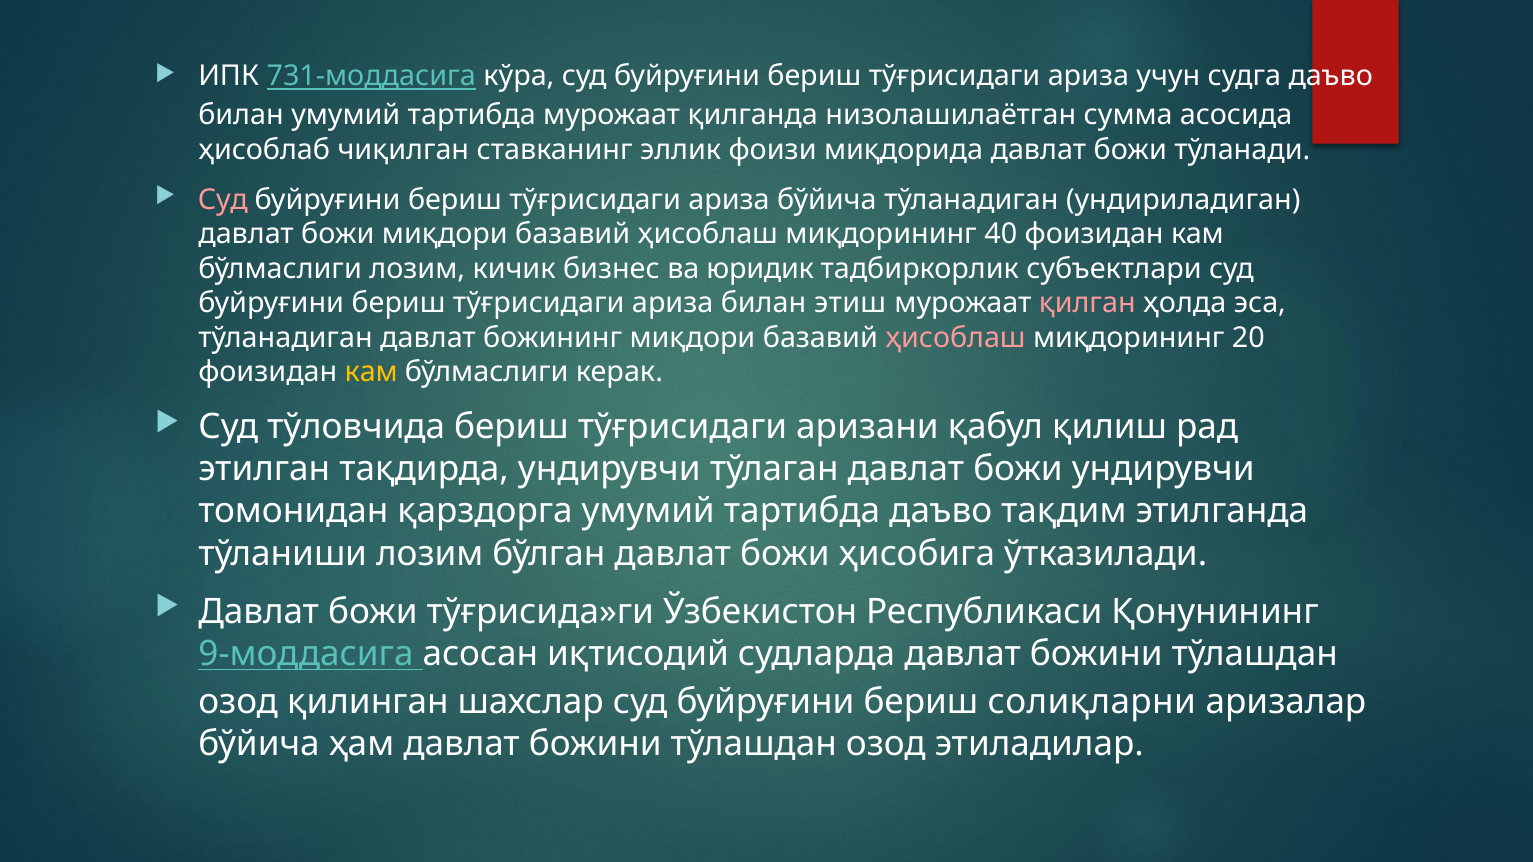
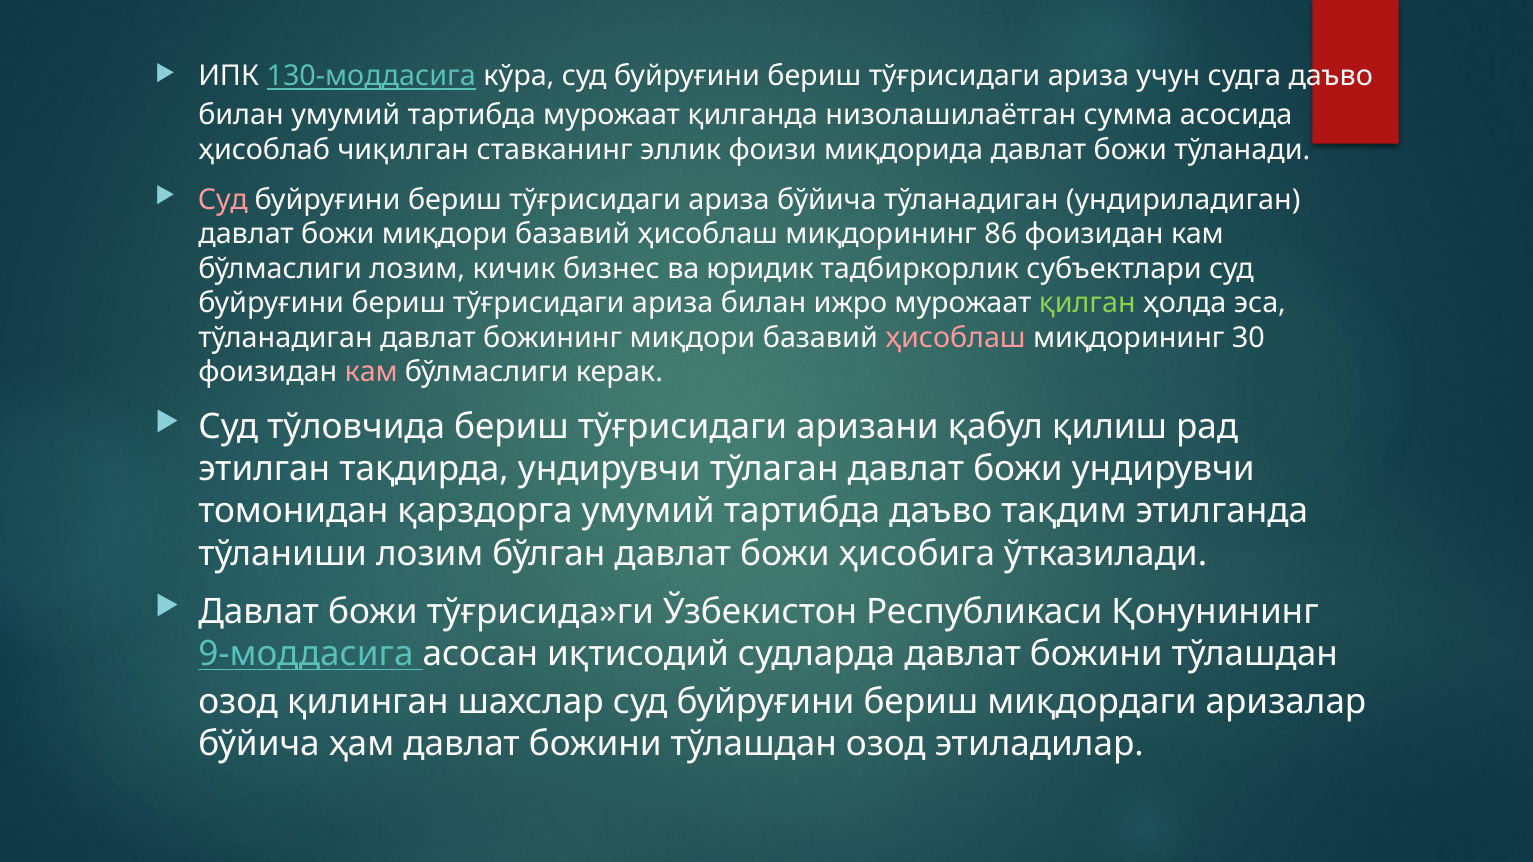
731-моддасига: 731-моддасига -> 130-моддасига
40: 40 -> 86
этиш: этиш -> ижро
қилган colour: pink -> light green
20: 20 -> 30
кам at (371, 373) colour: yellow -> pink
солиқларни: солиқларни -> миқдордаги
